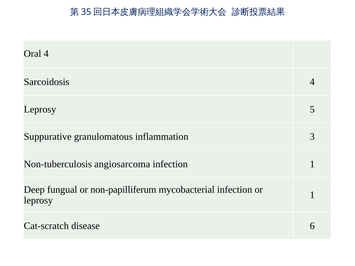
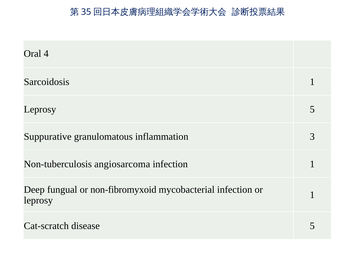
Sarcoidosis 4: 4 -> 1
non-papilliferum: non-papilliferum -> non-fibromyxoid
disease 6: 6 -> 5
